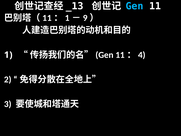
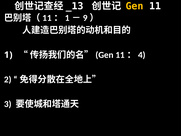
Gen colour: light blue -> yellow
